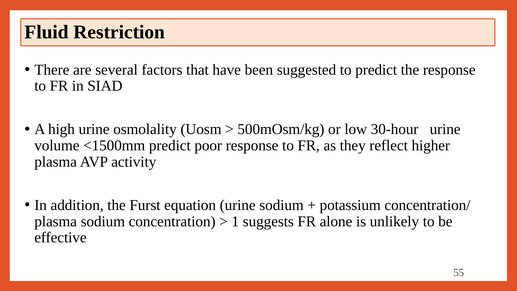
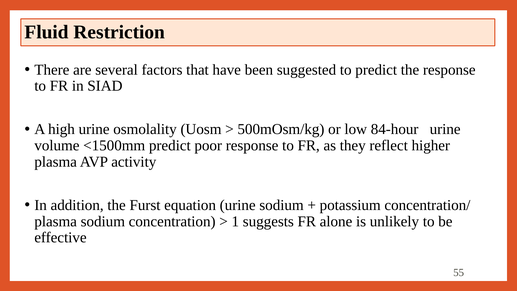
30-hour: 30-hour -> 84-hour
